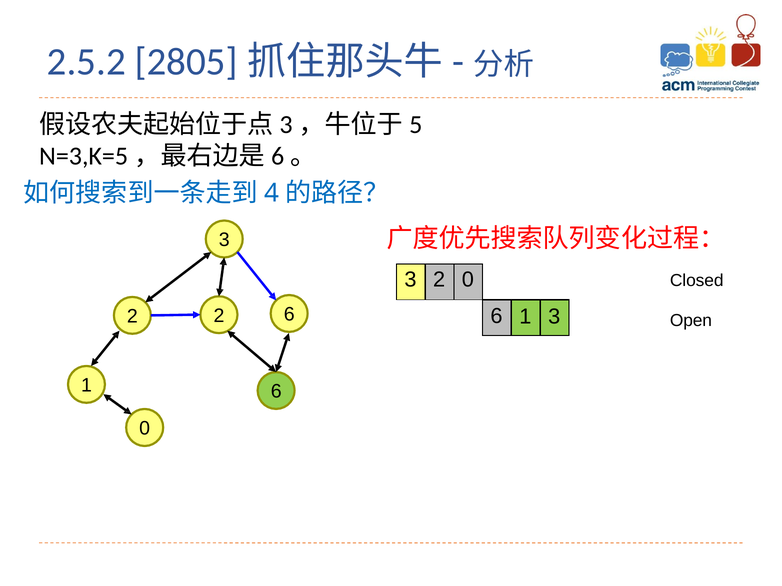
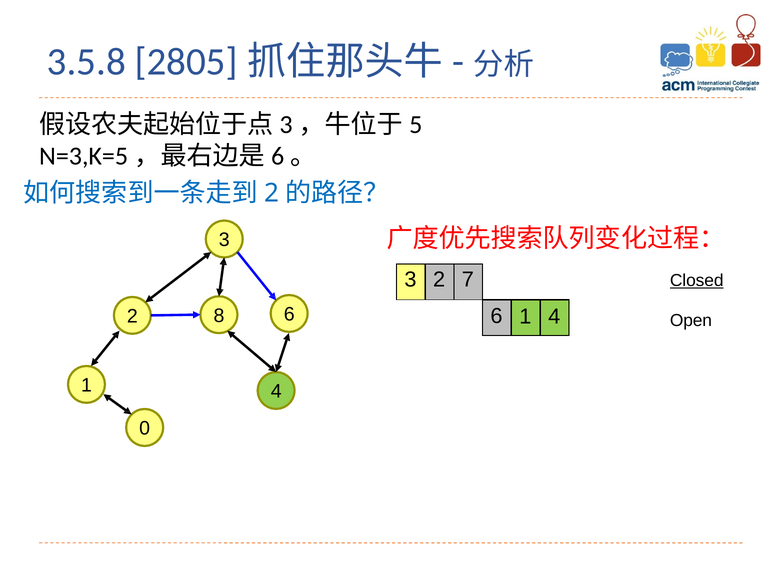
2.5.2: 2.5.2 -> 3.5.8
4 at (272, 193): 4 -> 2
2 0: 0 -> 7
Closed underline: none -> present
3 at (554, 317): 3 -> 4
2 2: 2 -> 8
6 at (276, 392): 6 -> 4
